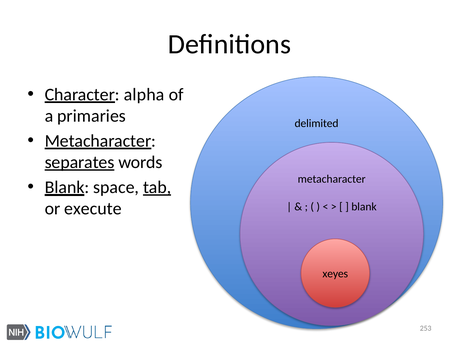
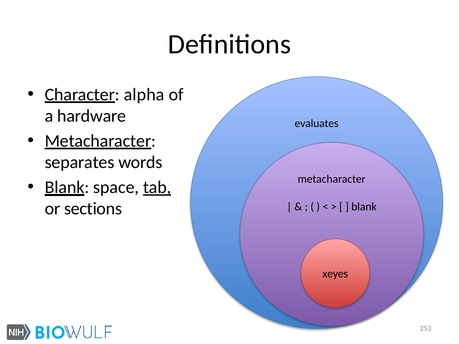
primaries: primaries -> hardware
delimited: delimited -> evaluates
separates underline: present -> none
execute: execute -> sections
